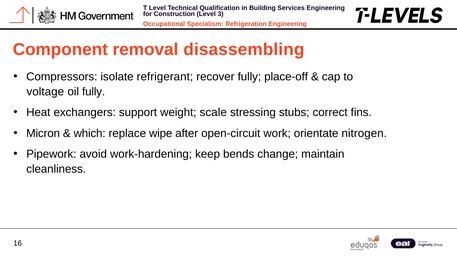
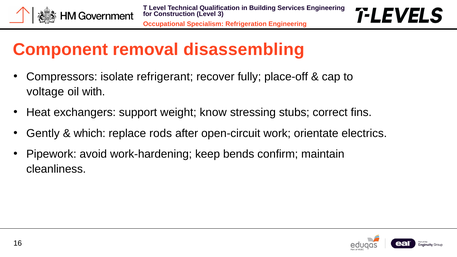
oil fully: fully -> with
scale: scale -> know
Micron: Micron -> Gently
wipe: wipe -> rods
nitrogen: nitrogen -> electrics
change: change -> confirm
